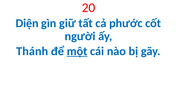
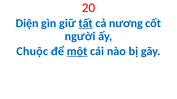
tất underline: none -> present
phước: phước -> nương
Thánh: Thánh -> Chuộc
